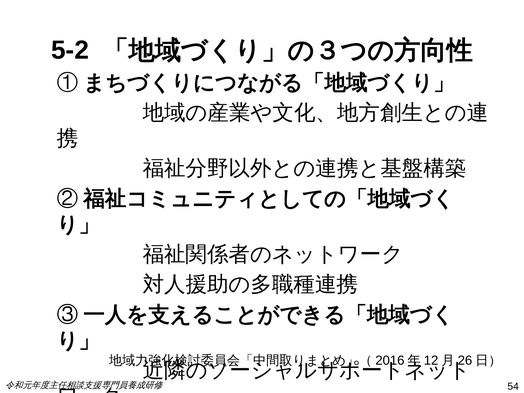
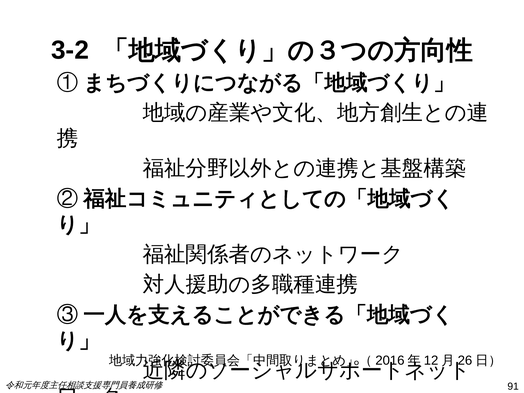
5-2: 5-2 -> 3-2
54: 54 -> 91
